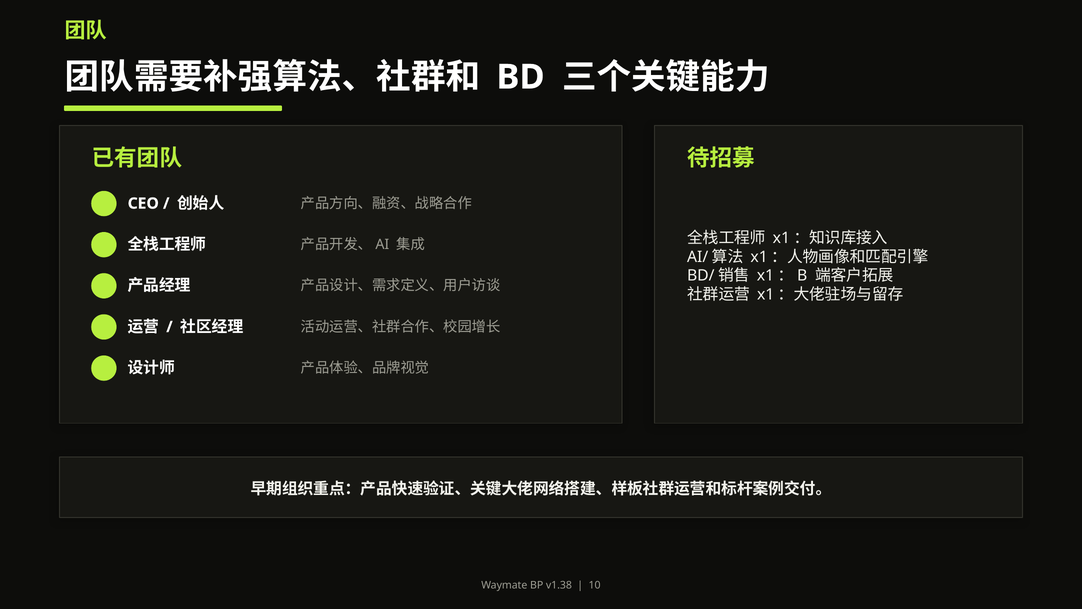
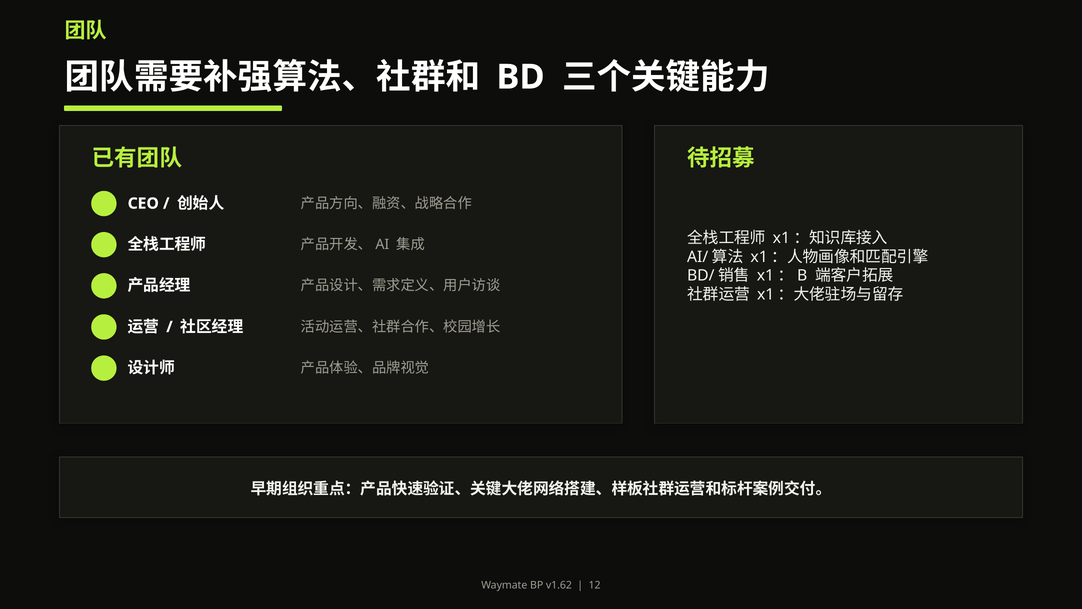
v1.38: v1.38 -> v1.62
10: 10 -> 12
